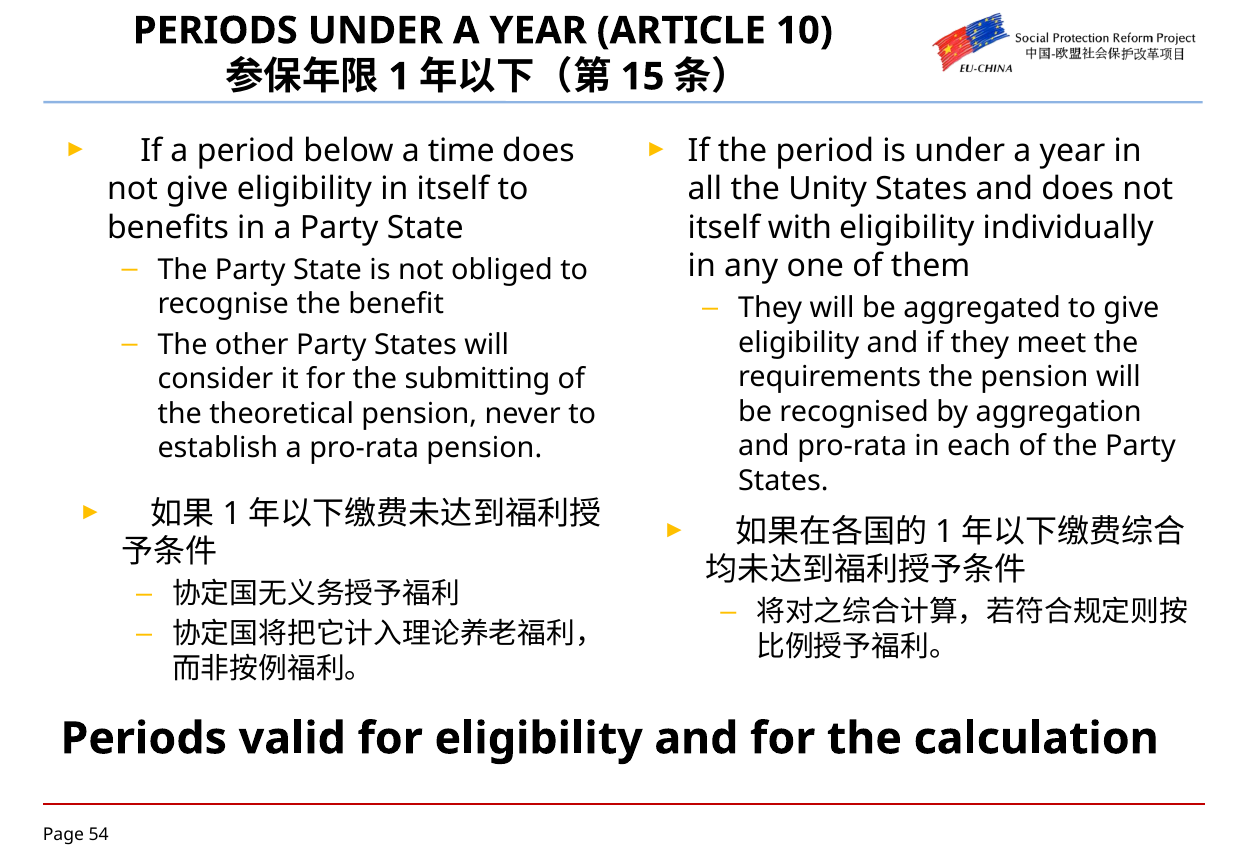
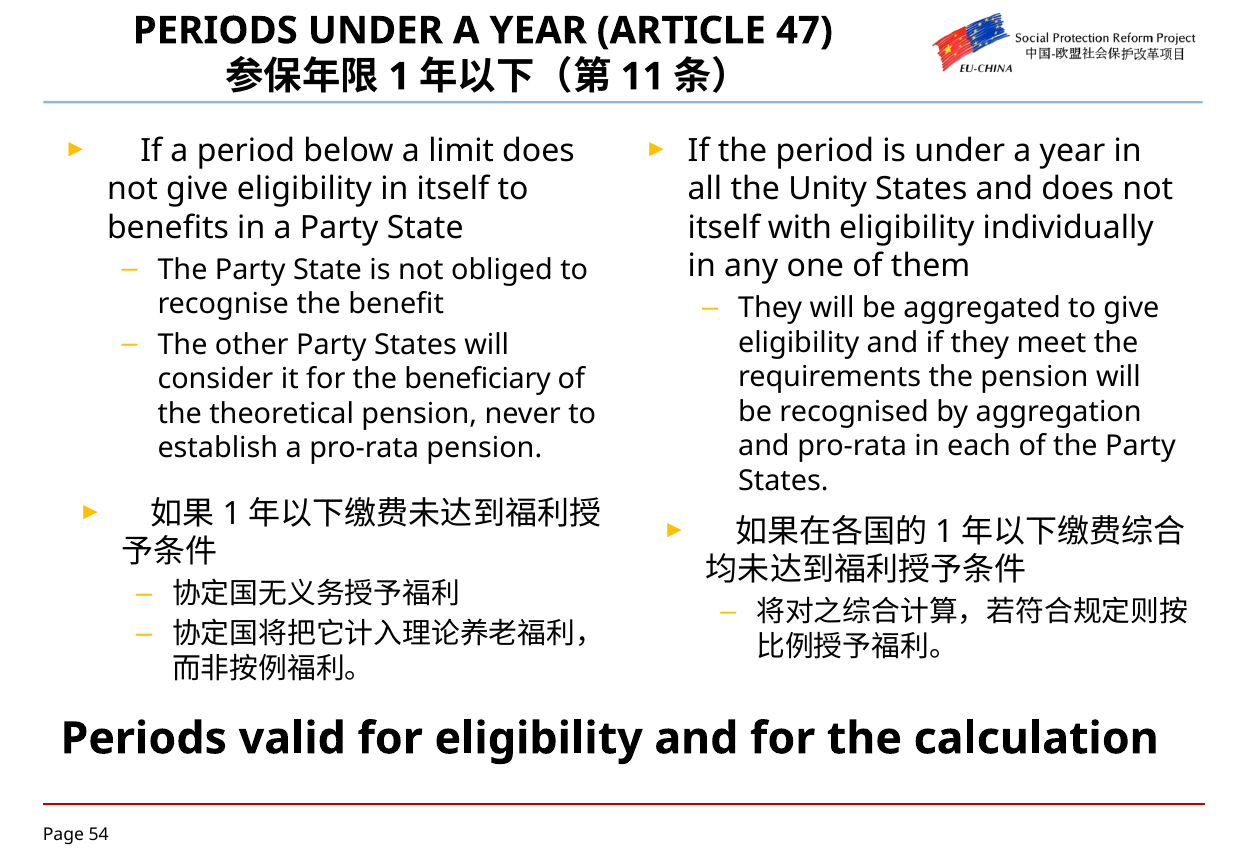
10: 10 -> 47
15: 15 -> 11
time: time -> limit
submitting: submitting -> beneficiary
